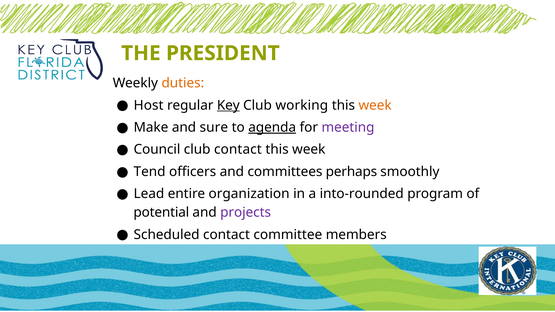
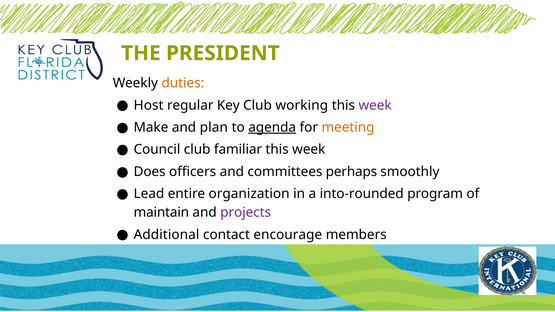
Key underline: present -> none
week at (375, 105) colour: orange -> purple
sure: sure -> plan
meeting colour: purple -> orange
club contact: contact -> familiar
Tend: Tend -> Does
potential: potential -> maintain
Scheduled: Scheduled -> Additional
committee: committee -> encourage
